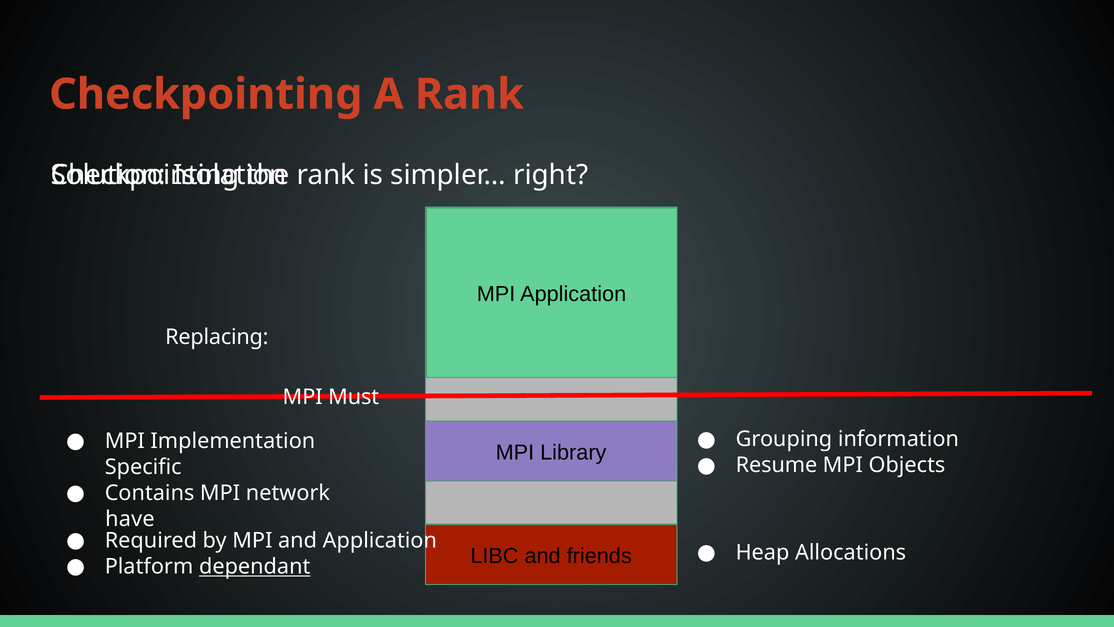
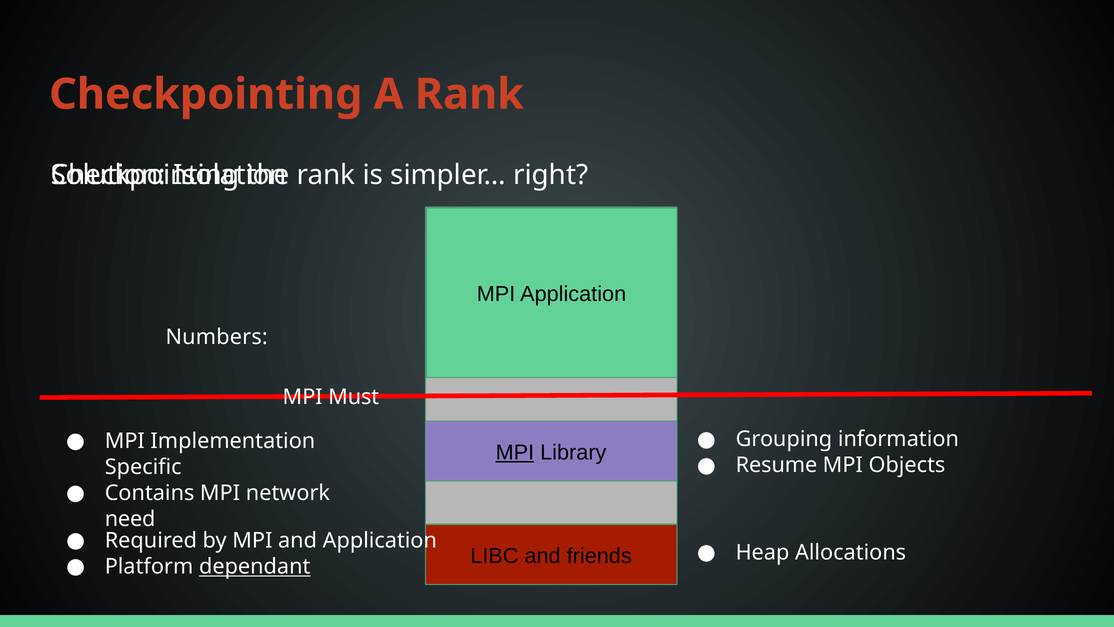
Replacing: Replacing -> Numbers
MPI at (515, 452) underline: none -> present
have: have -> need
